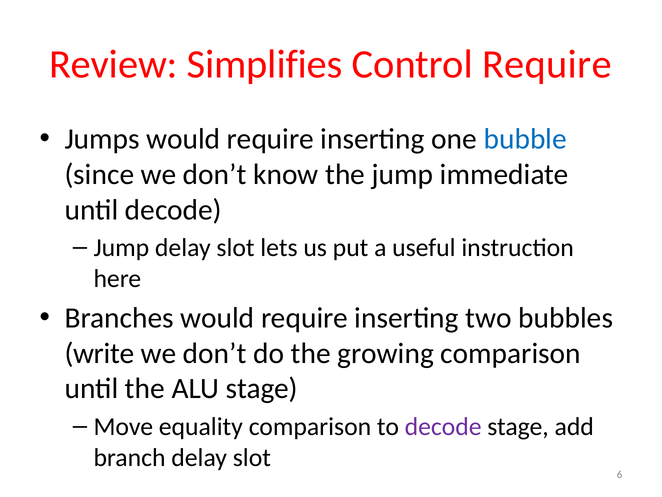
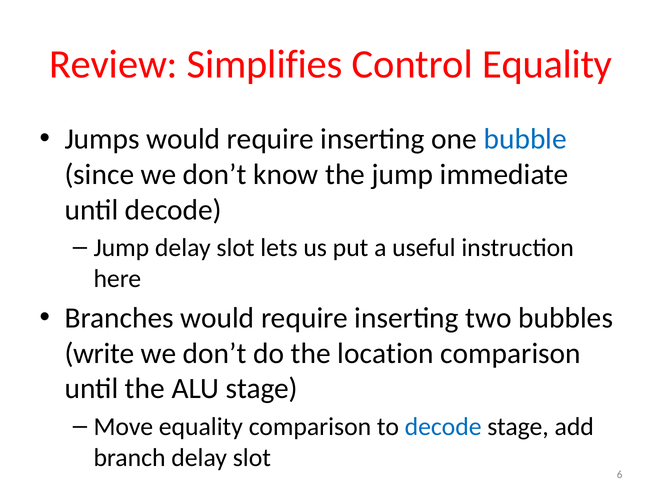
Control Require: Require -> Equality
growing: growing -> location
decode at (443, 426) colour: purple -> blue
